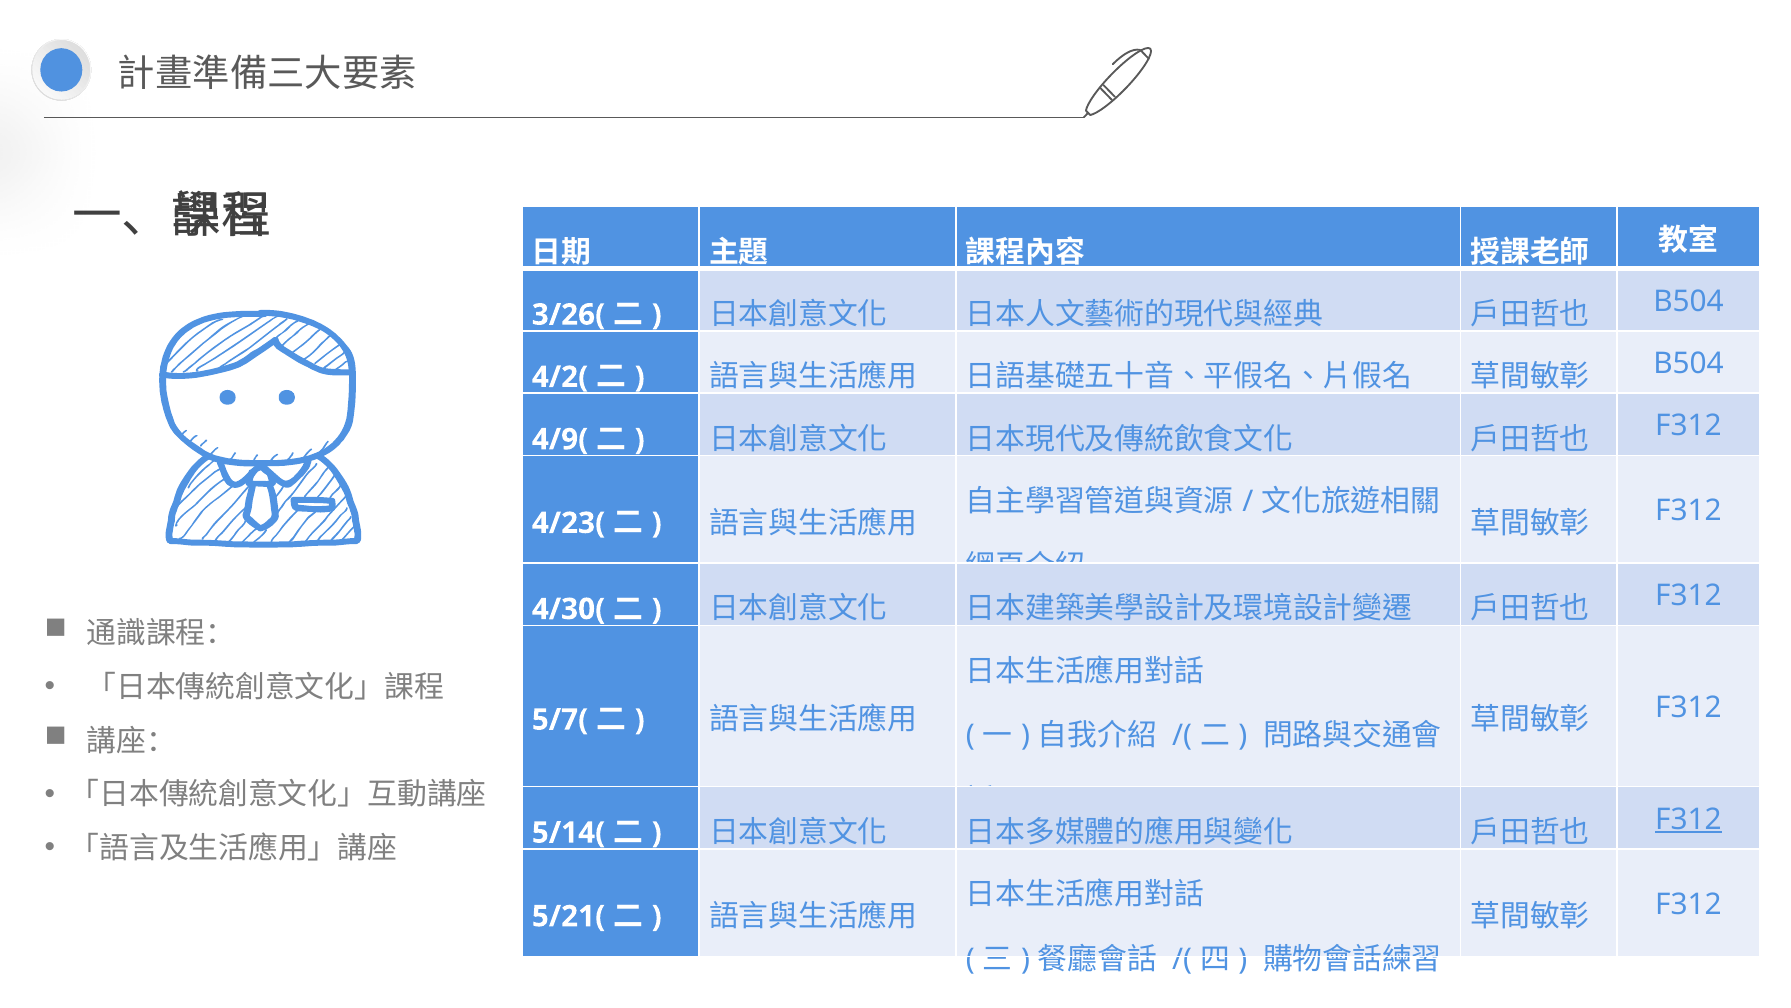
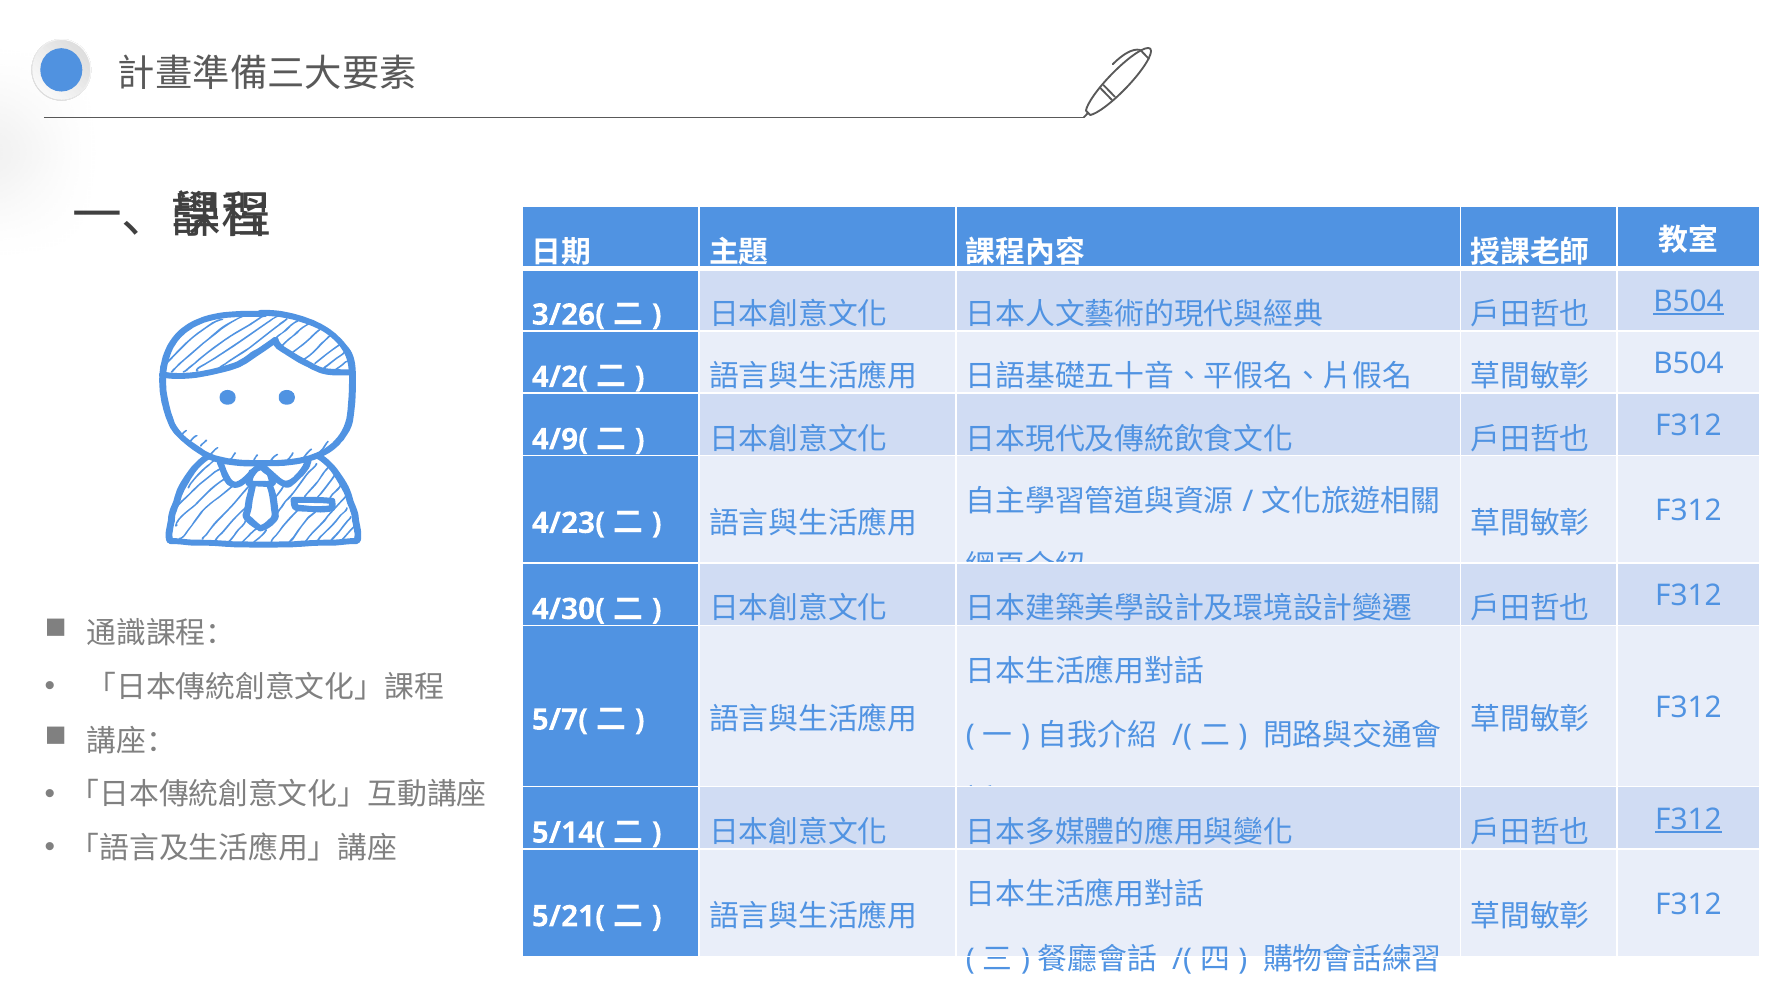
B504 at (1688, 301) underline: none -> present
